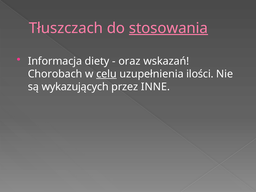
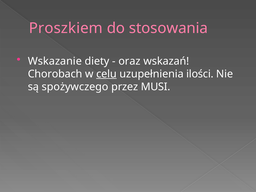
Tłuszczach: Tłuszczach -> Proszkiem
stosowania underline: present -> none
Informacja: Informacja -> Wskazanie
wykazujących: wykazujących -> spożywczego
INNE: INNE -> MUSI
